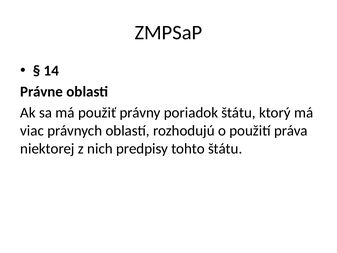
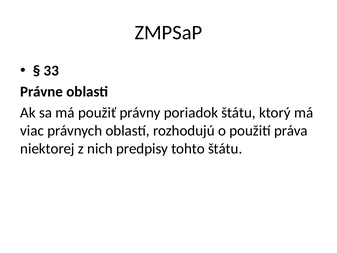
14: 14 -> 33
